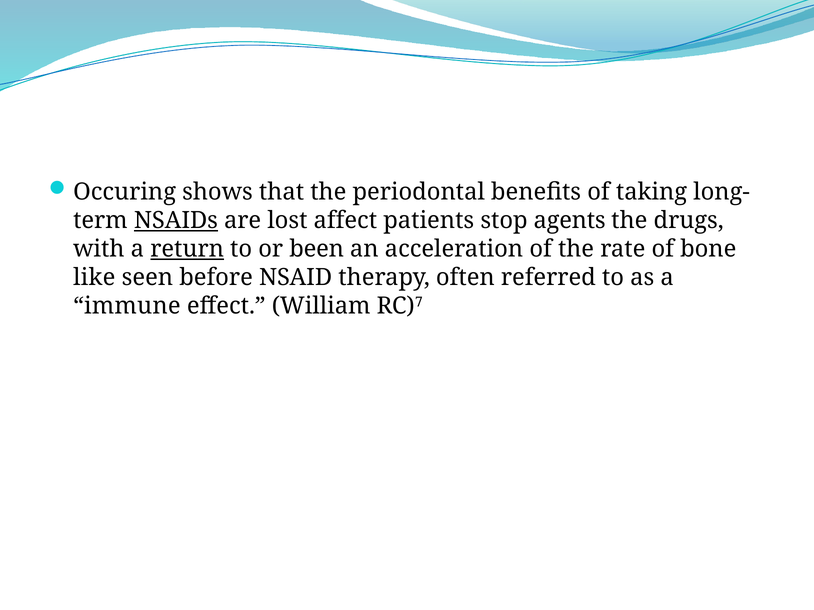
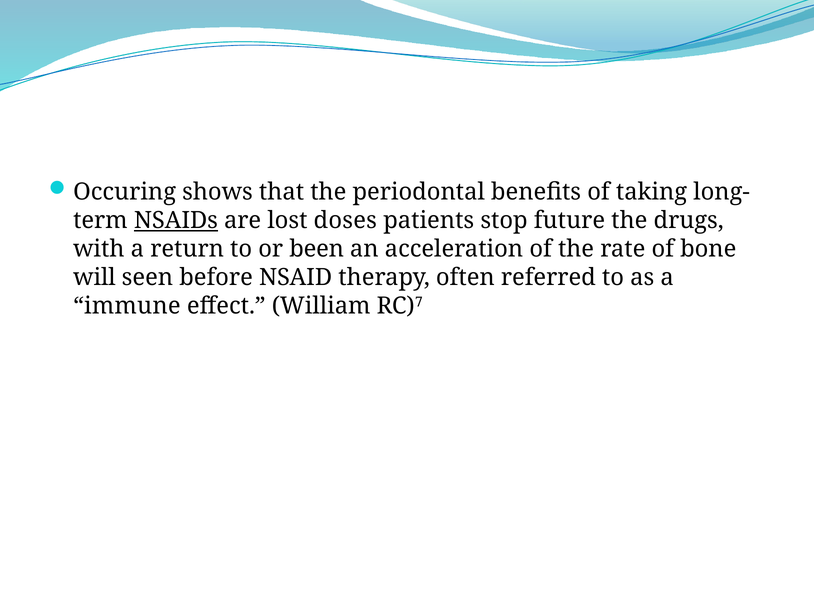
affect: affect -> doses
agents: agents -> future
return underline: present -> none
like: like -> will
